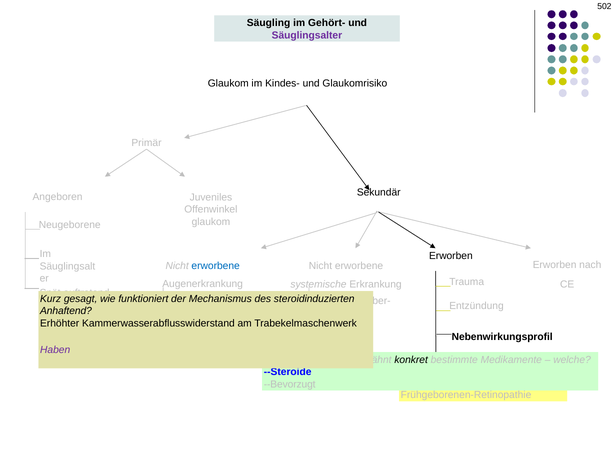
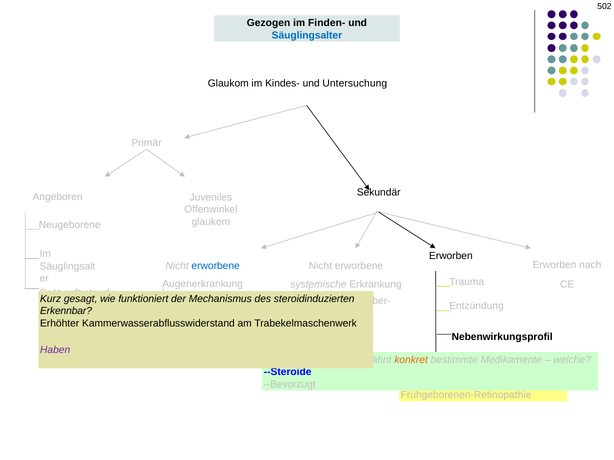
Säugling: Säugling -> Gezogen
Gehört-: Gehört- -> Finden-
Säuglingsalter colour: purple -> blue
Glaukomrisiko: Glaukomrisiko -> Untersuchung
Anhaftend: Anhaftend -> Erkennbar
konkret colour: black -> orange
